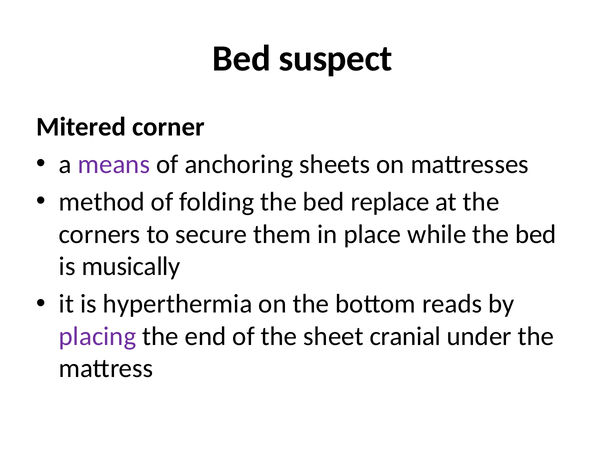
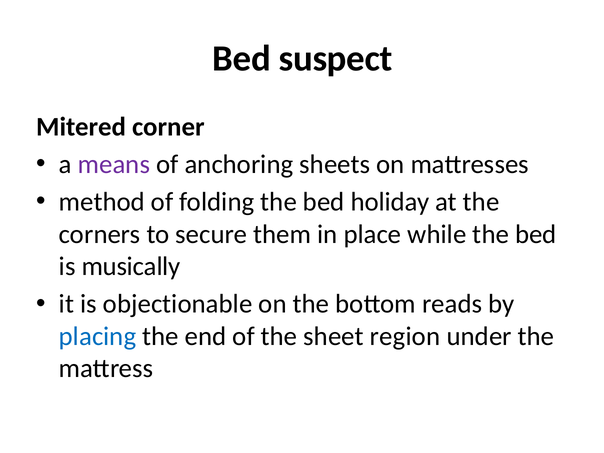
replace: replace -> holiday
hyperthermia: hyperthermia -> objectionable
placing colour: purple -> blue
cranial: cranial -> region
